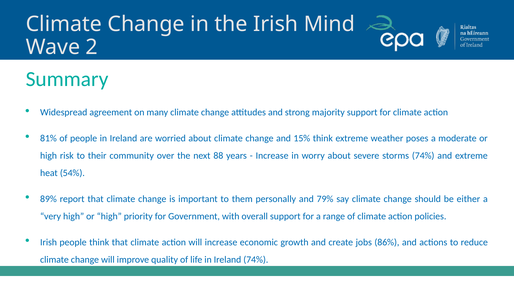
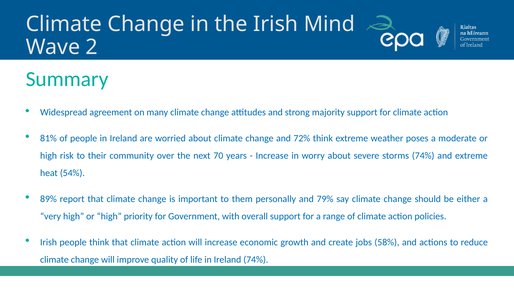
15%: 15% -> 72%
88: 88 -> 70
86%: 86% -> 58%
